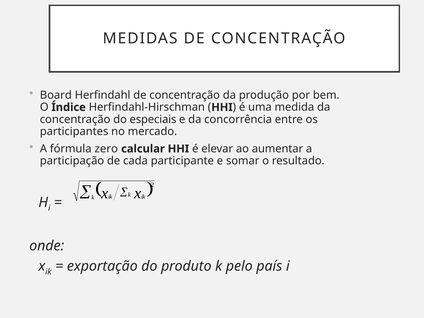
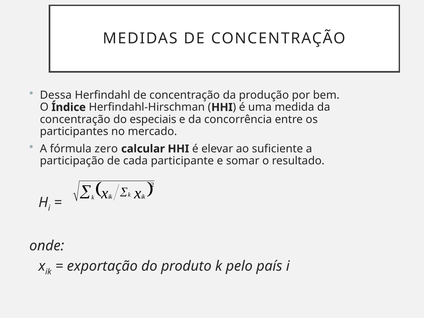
Board: Board -> Dessa
aumentar: aumentar -> suficiente
